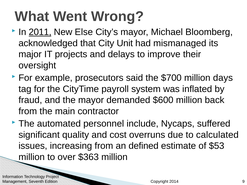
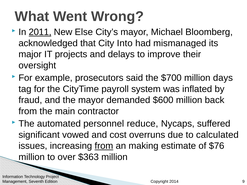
Unit: Unit -> Into
include: include -> reduce
quality: quality -> vowed
from at (104, 146) underline: none -> present
defined: defined -> making
$53: $53 -> $76
